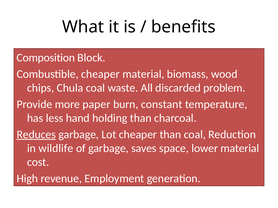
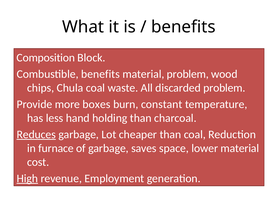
Combustible cheaper: cheaper -> benefits
material biomass: biomass -> problem
paper: paper -> boxes
wildlife: wildlife -> furnace
High underline: none -> present
